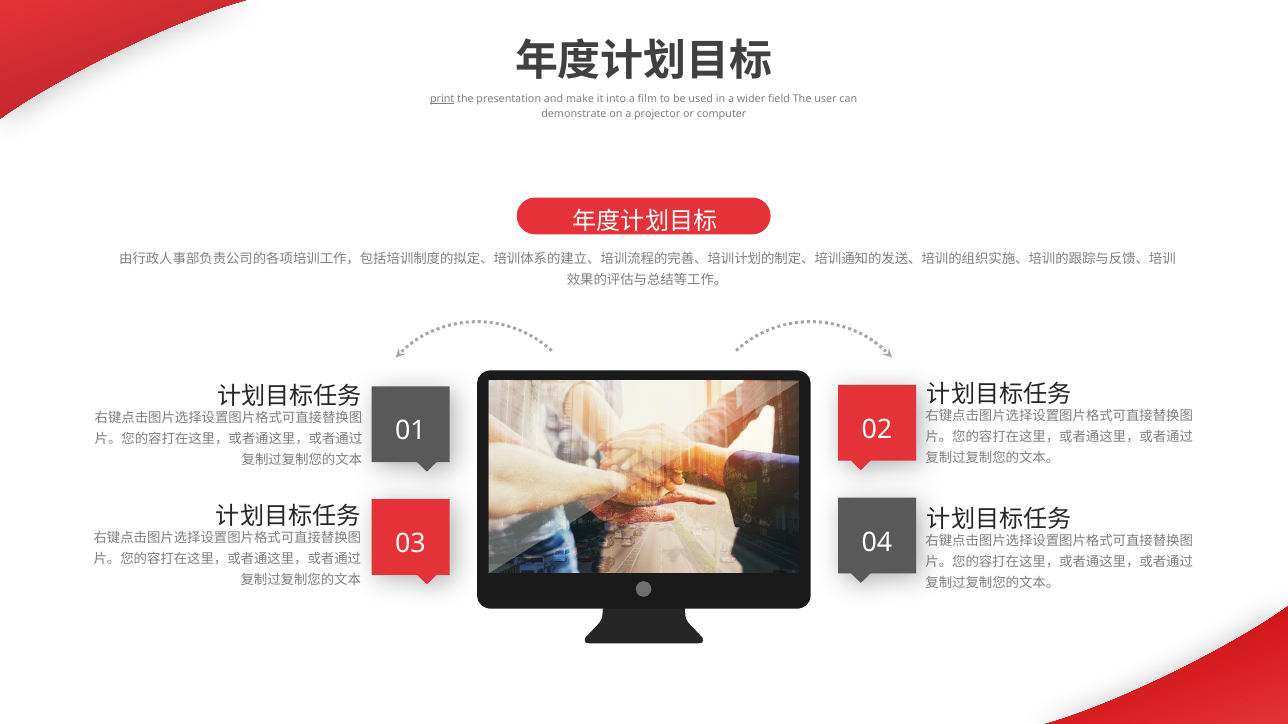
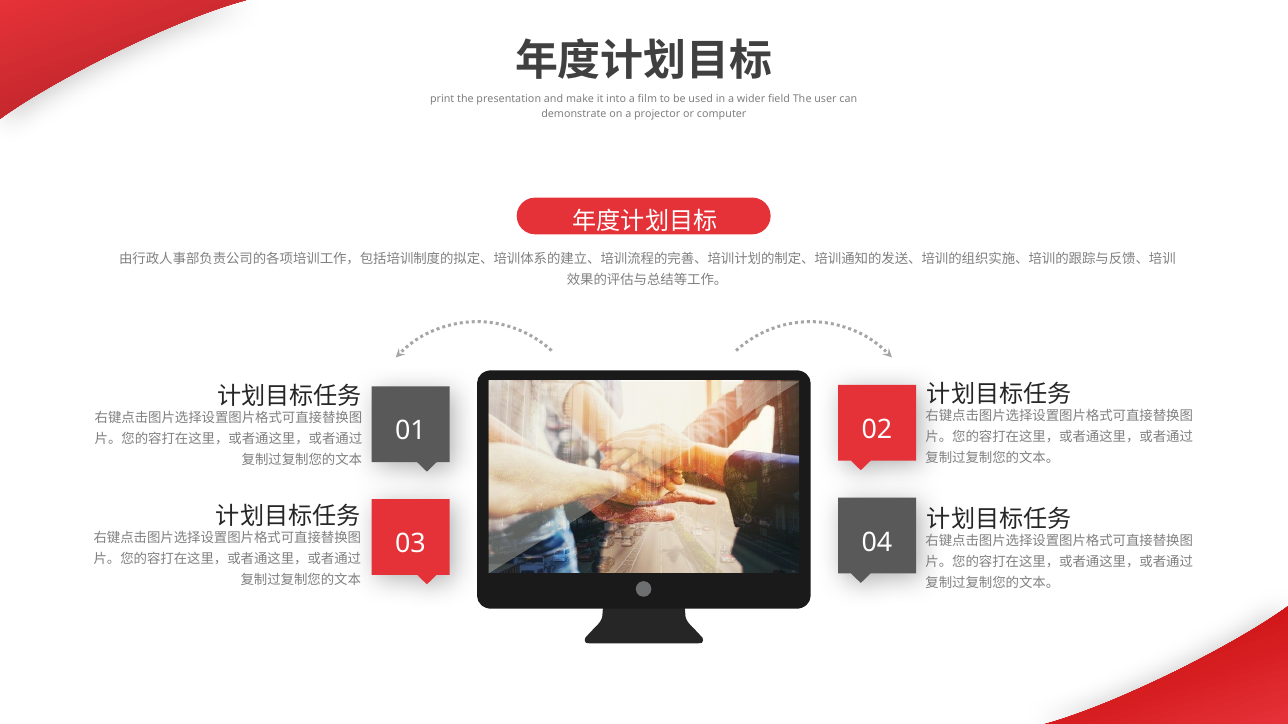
print underline: present -> none
